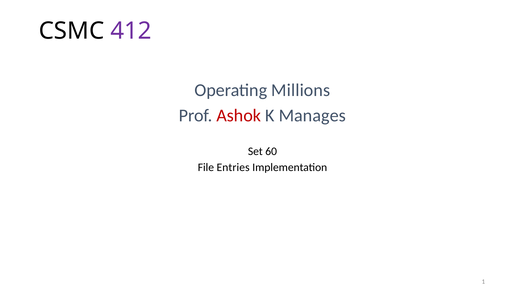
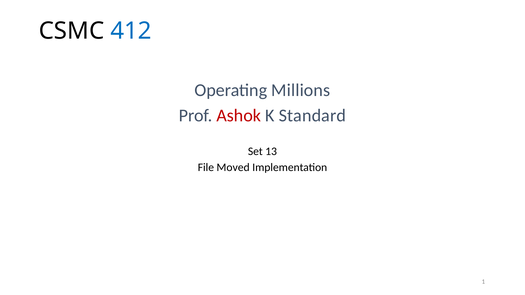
412 colour: purple -> blue
Manages: Manages -> Standard
60: 60 -> 13
Entries: Entries -> Moved
